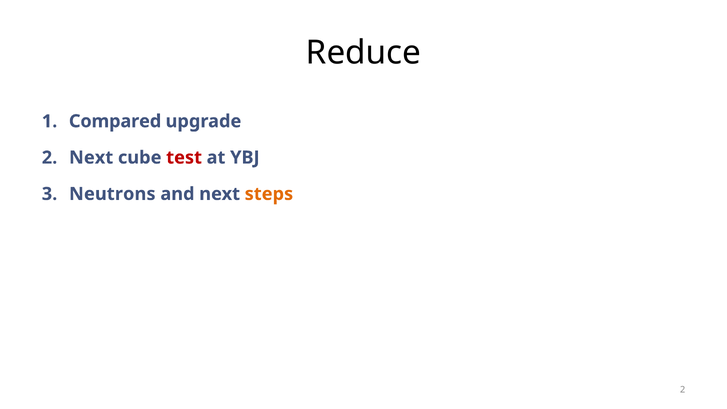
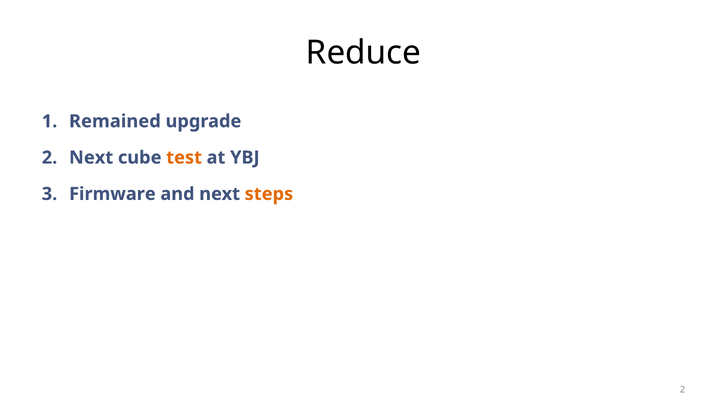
Compared: Compared -> Remained
test colour: red -> orange
Neutrons: Neutrons -> Firmware
